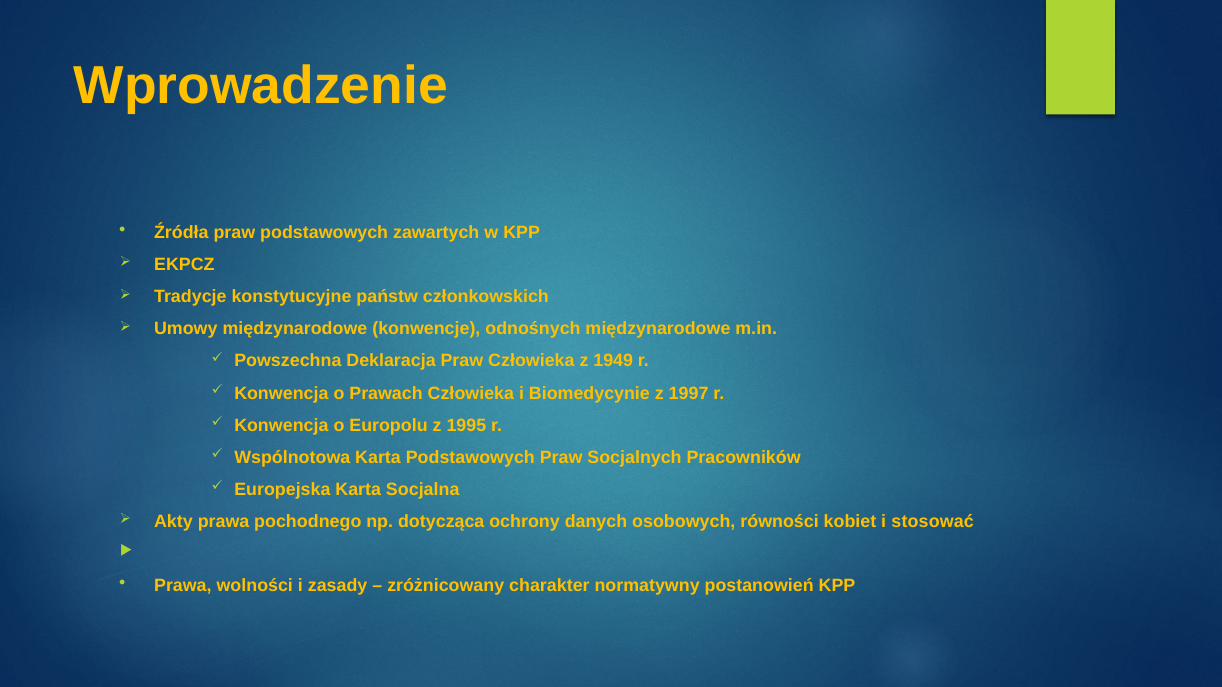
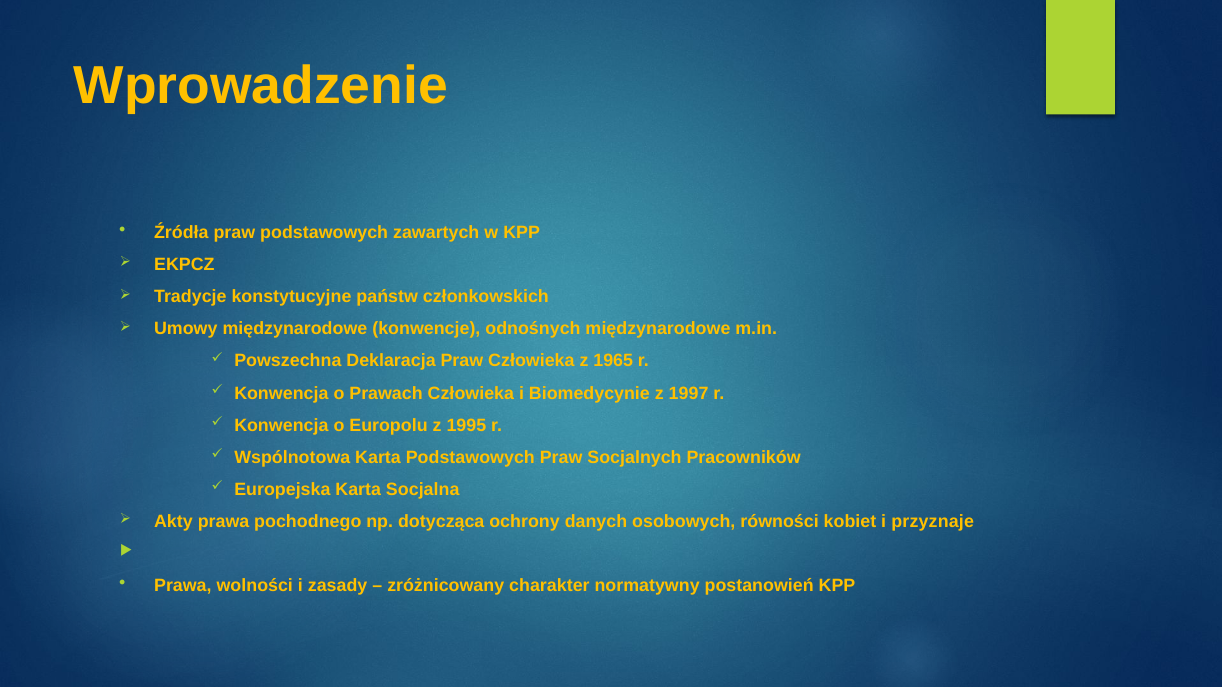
1949: 1949 -> 1965
stosować: stosować -> przyznaje
